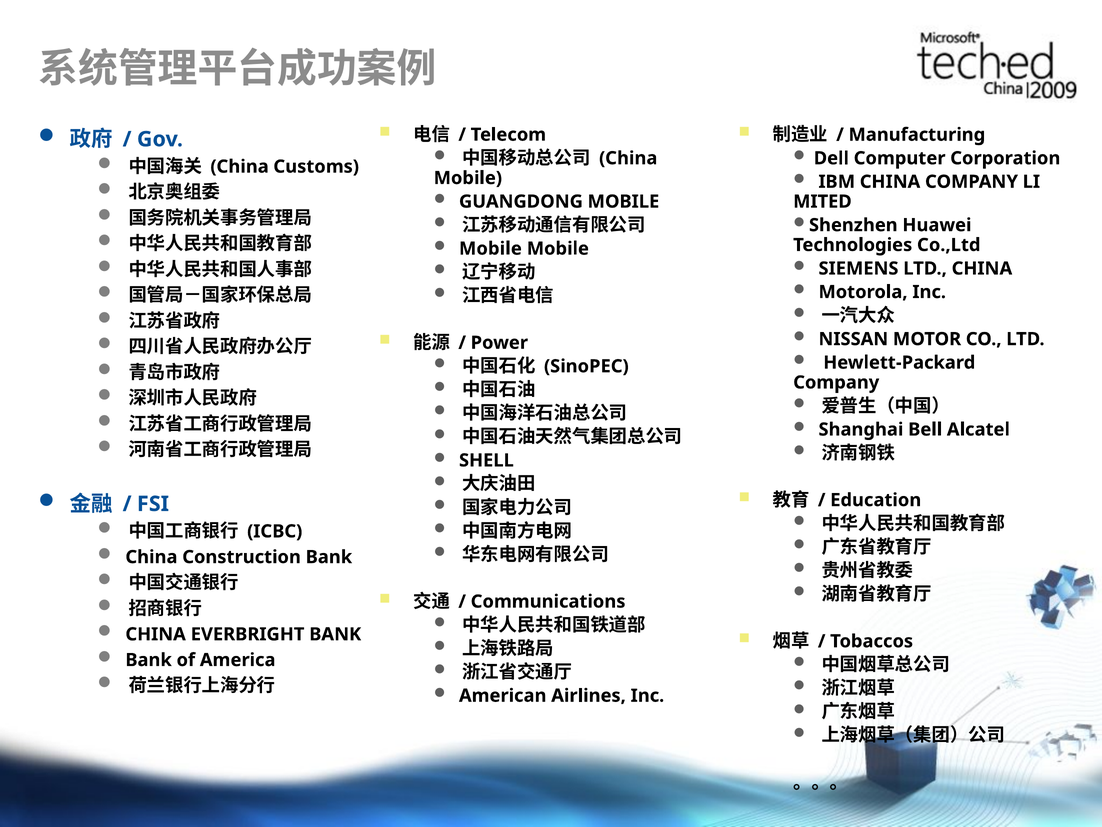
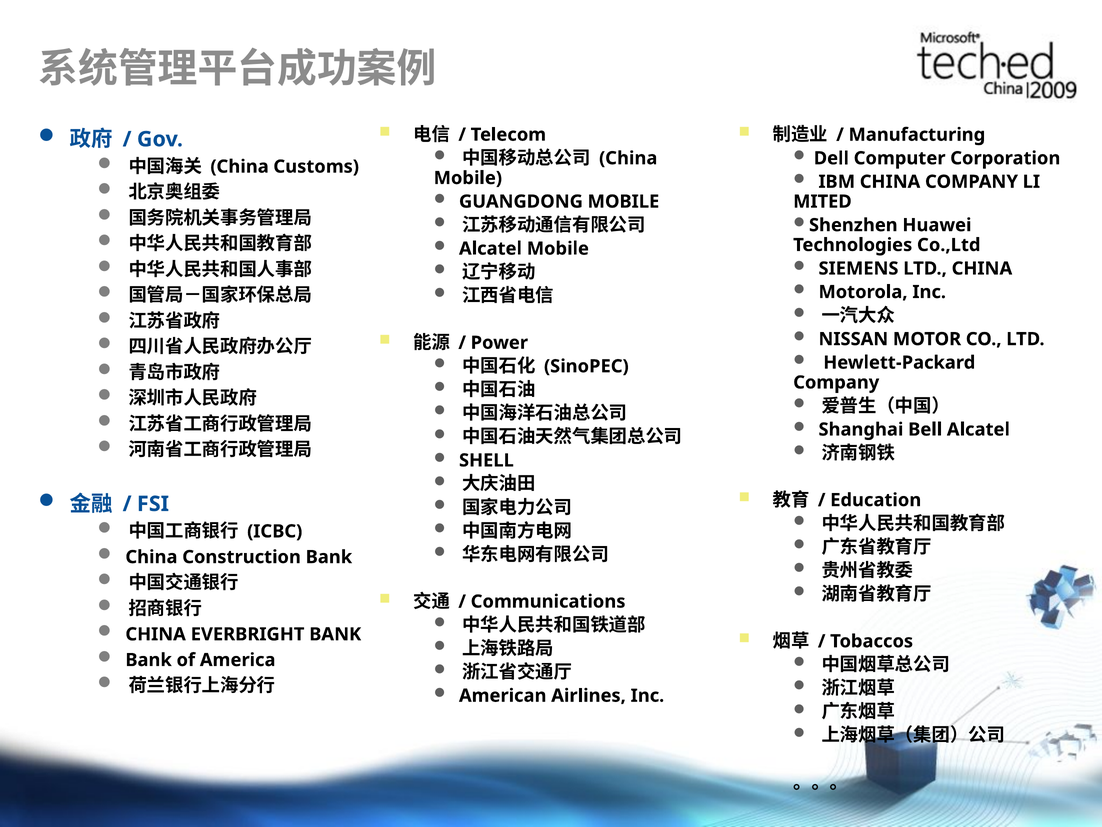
Mobile at (490, 248): Mobile -> Alcatel
